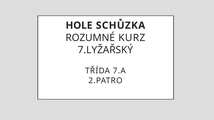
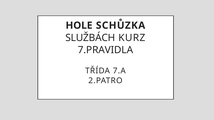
ROZUMNÉ: ROZUMNÉ -> SLUŽBÁCH
7.LYŽAŘSKÝ: 7.LYŽAŘSKÝ -> 7.PRAVIDLA
